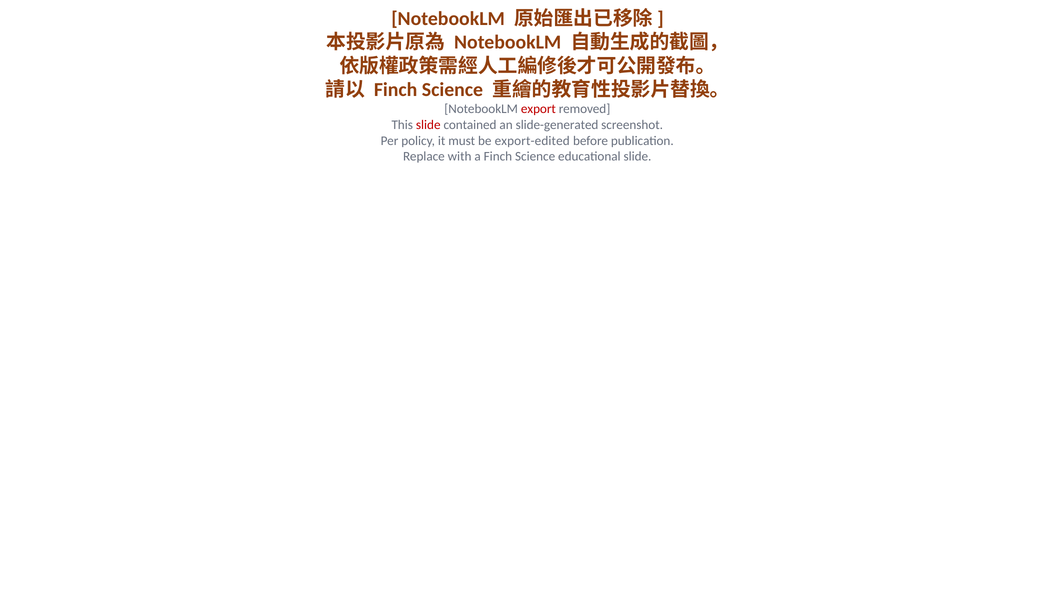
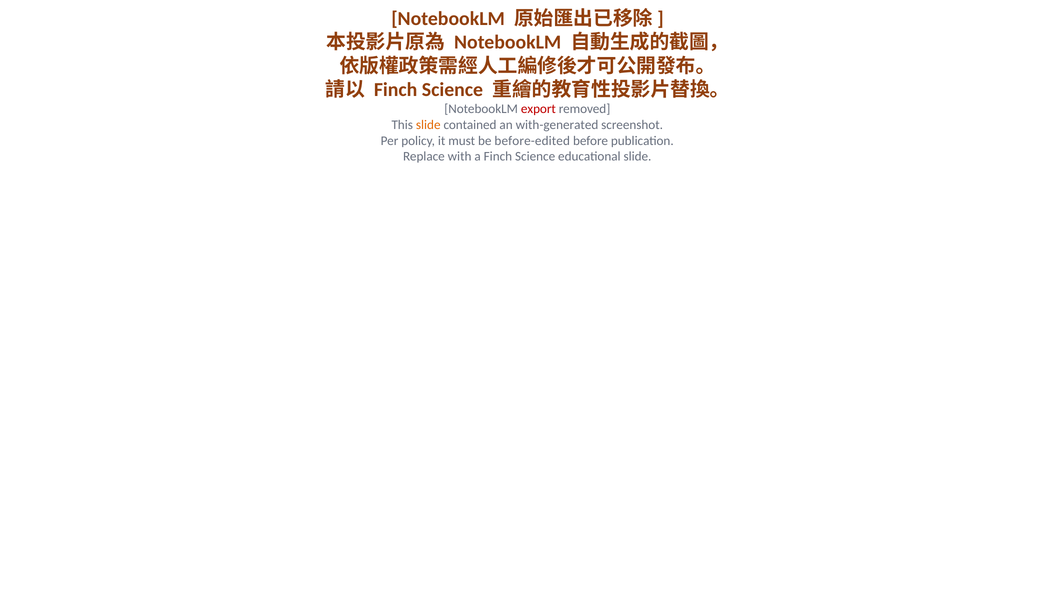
slide at (428, 125) colour: red -> orange
slide-generated: slide-generated -> with-generated
export-edited: export-edited -> before-edited
